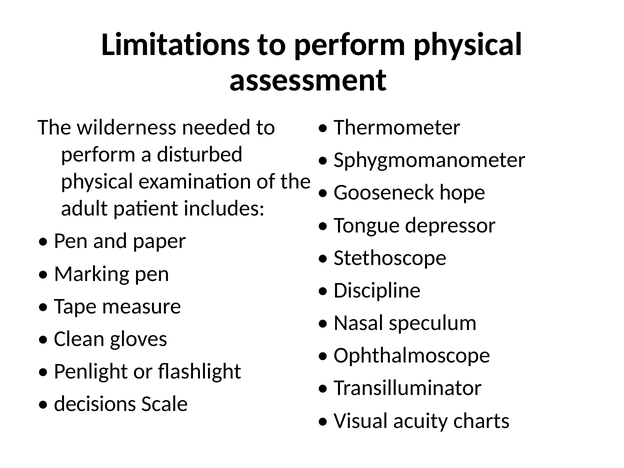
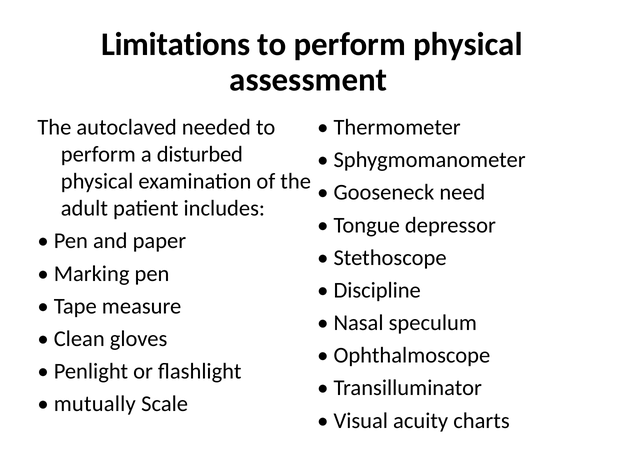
wilderness: wilderness -> autoclaved
hope: hope -> need
decisions: decisions -> mutually
